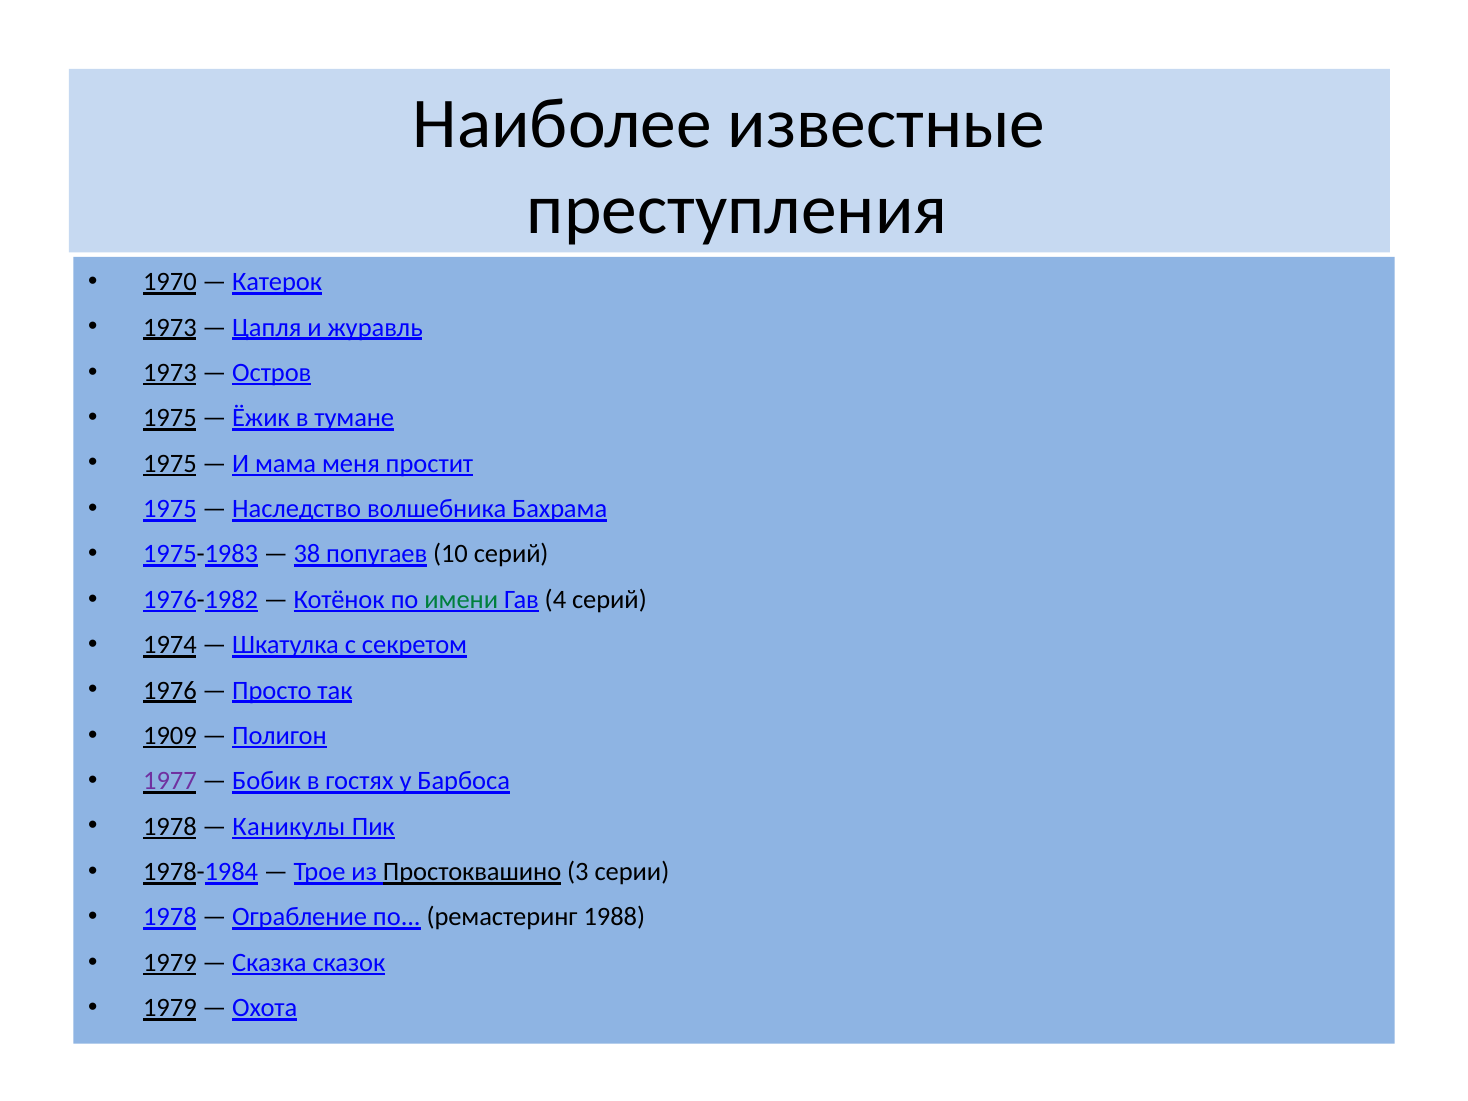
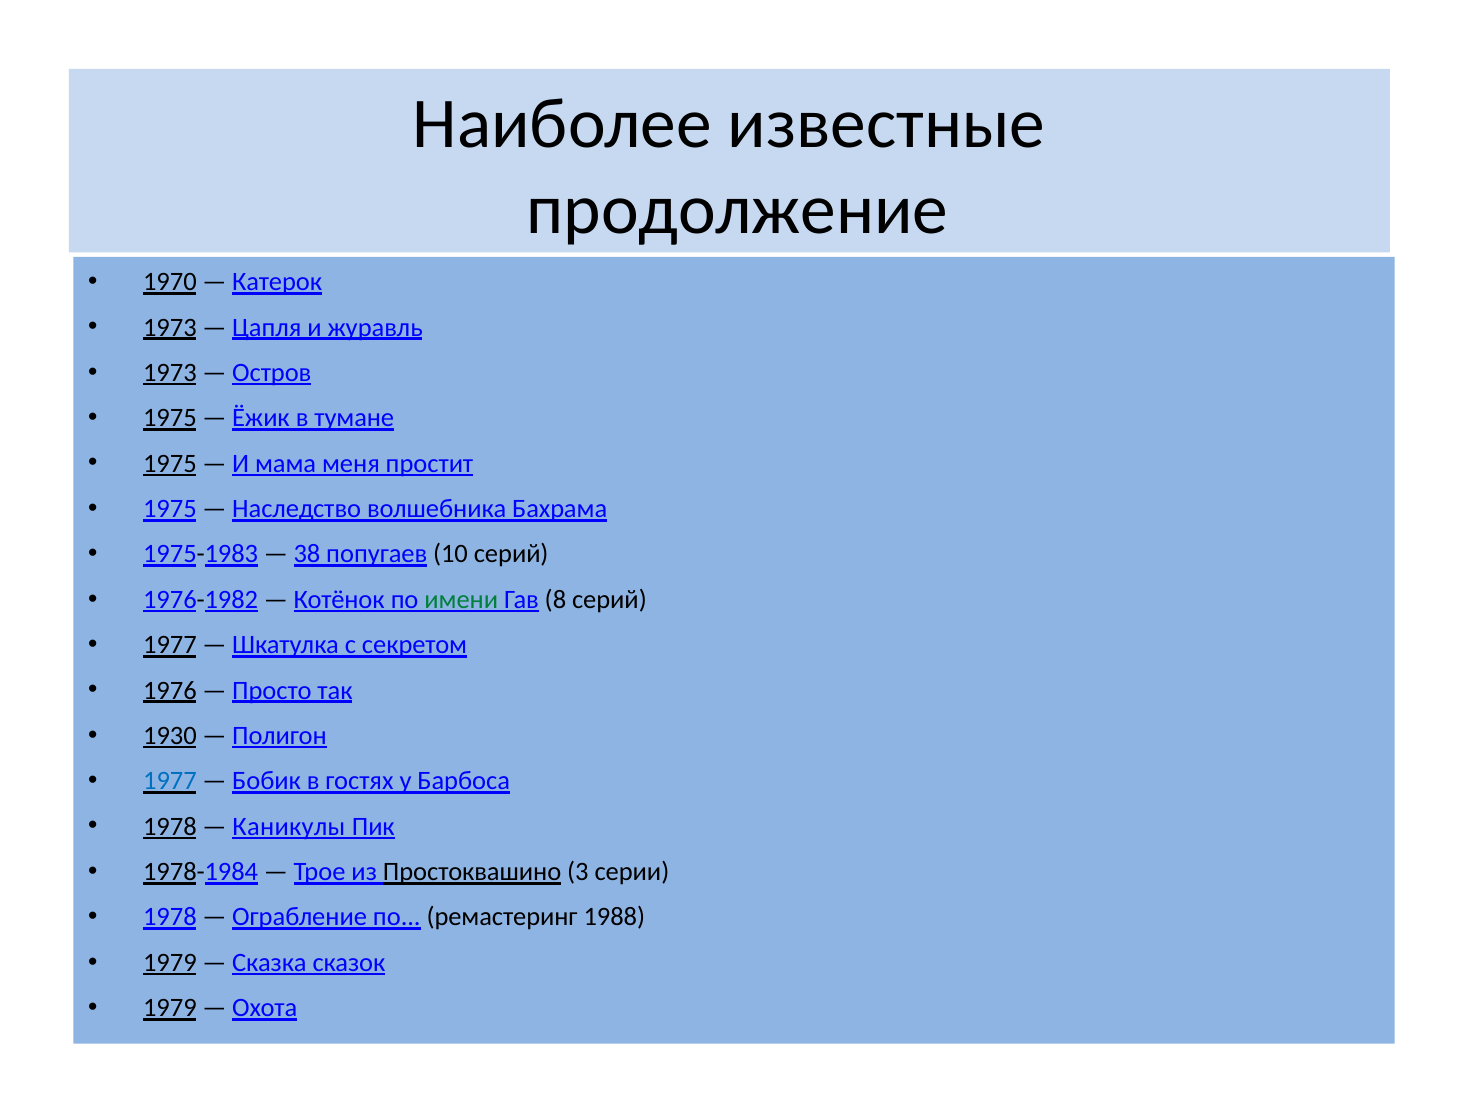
преступления: преступления -> продолжение
4: 4 -> 8
1974 at (170, 645): 1974 -> 1977
1909: 1909 -> 1930
1977 at (170, 781) colour: purple -> blue
